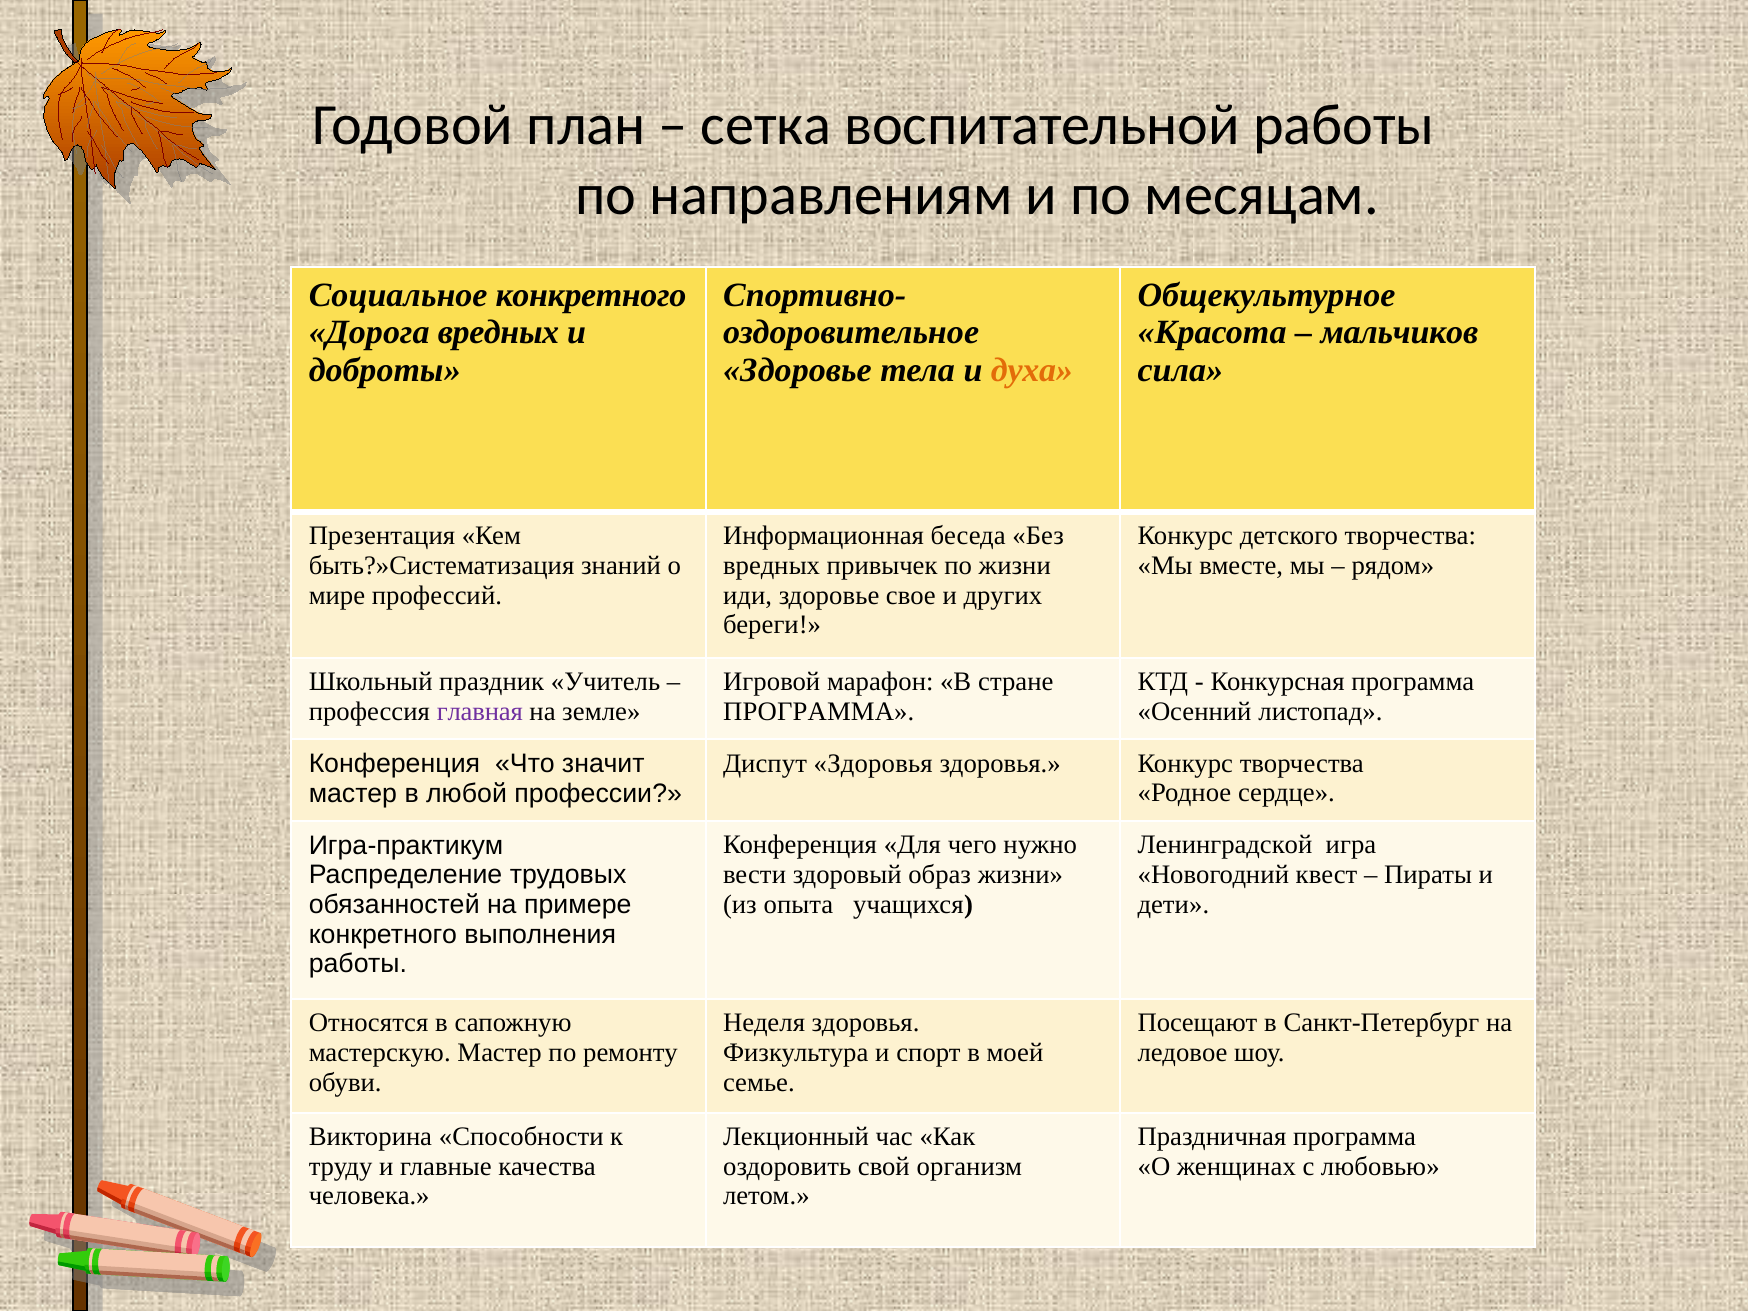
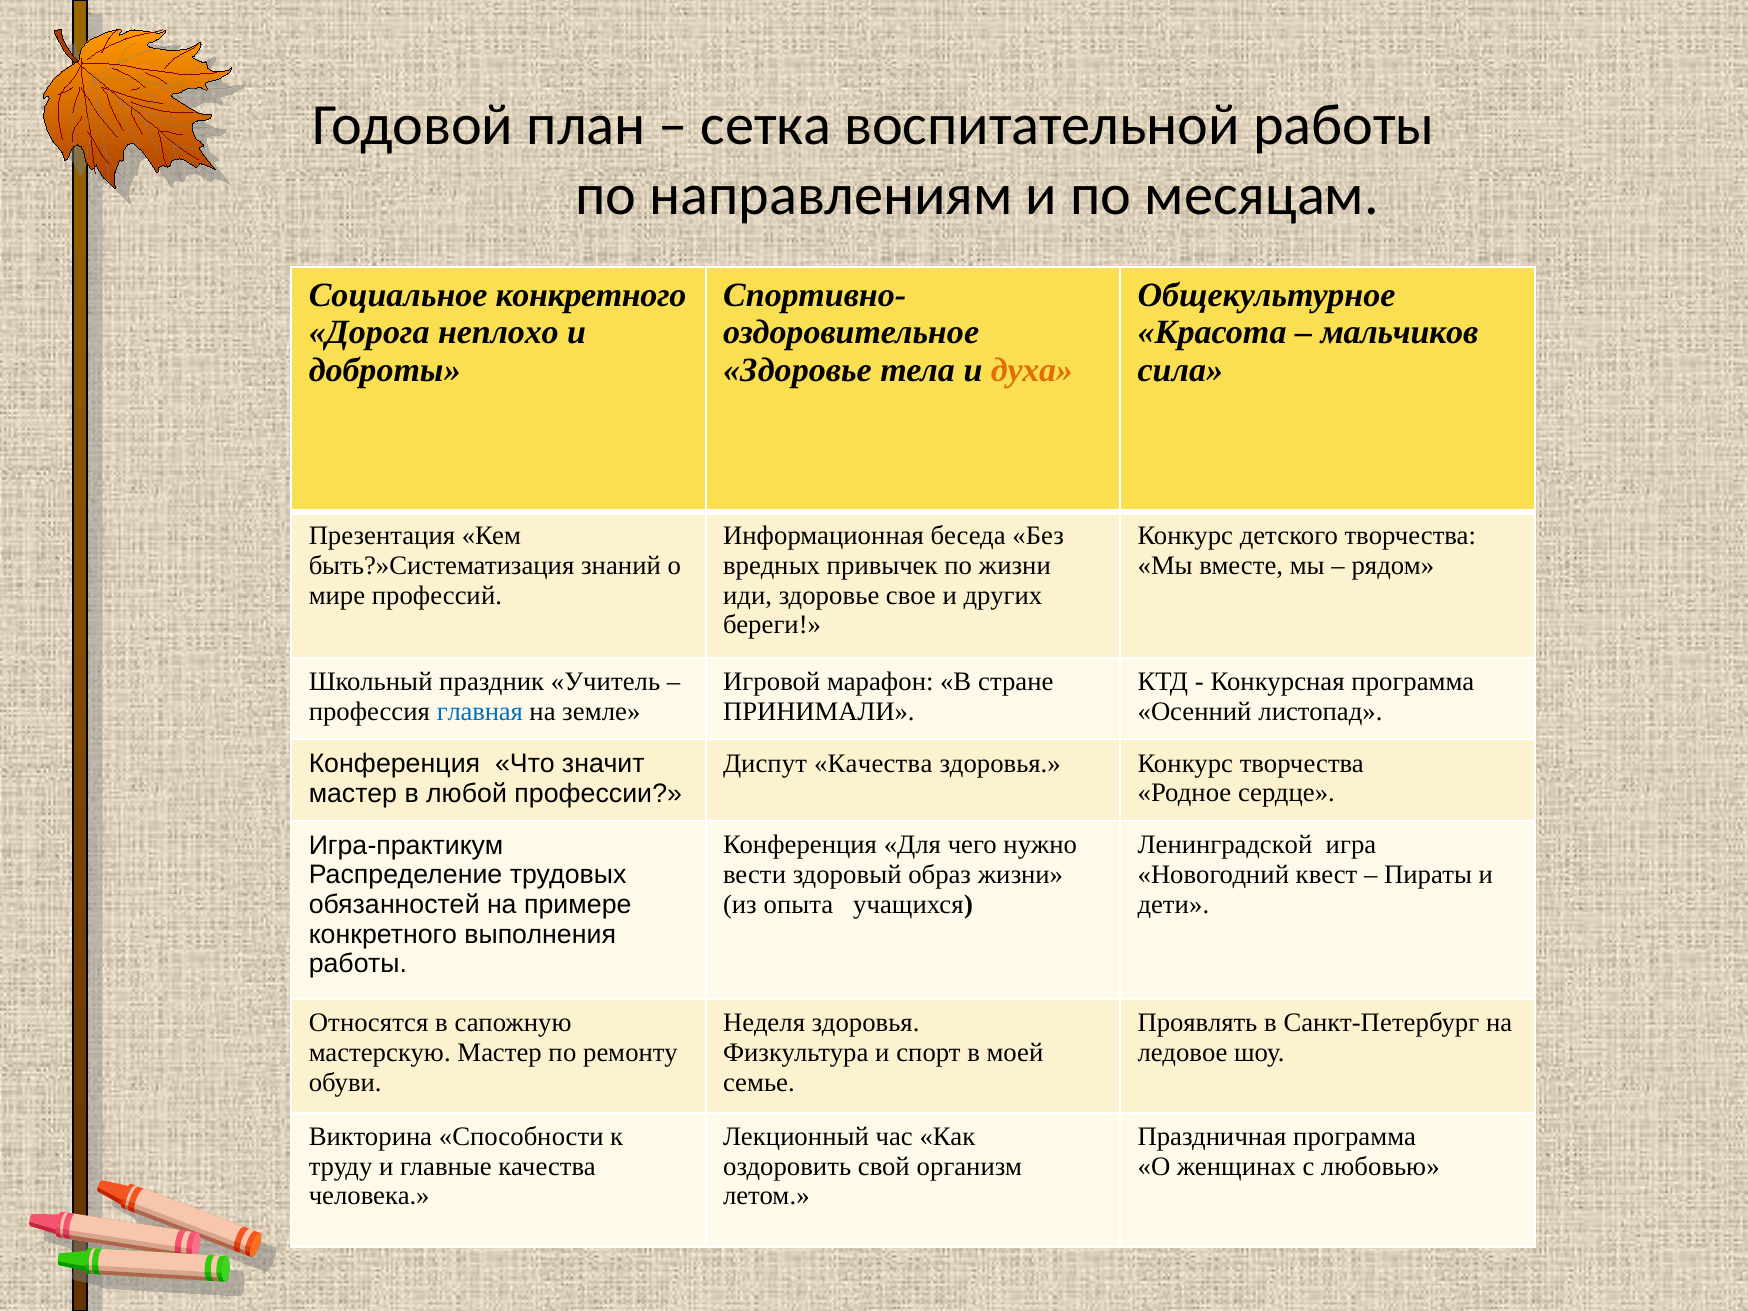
Дорога вредных: вредных -> неплохо
главная colour: purple -> blue
ПРОГРАММА at (819, 711): ПРОГРАММА -> ПРИНИМАЛИ
Диспут Здоровья: Здоровья -> Качества
Посещают: Посещают -> Проявлять
